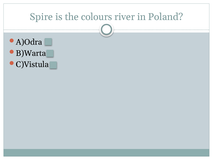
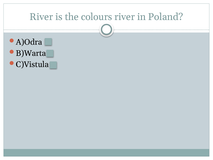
Spire at (41, 17): Spire -> River
